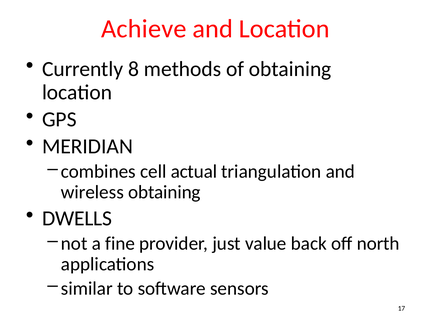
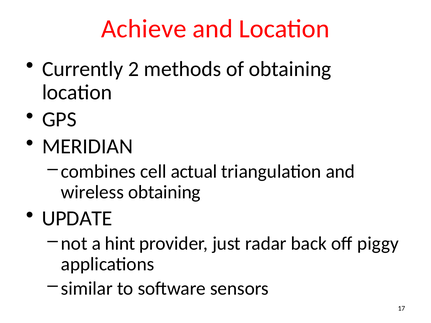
8: 8 -> 2
DWELLS: DWELLS -> UPDATE
fine: fine -> hint
value: value -> radar
north: north -> piggy
